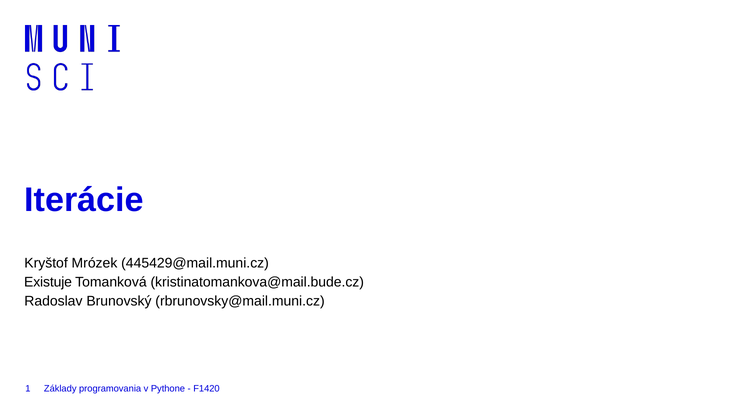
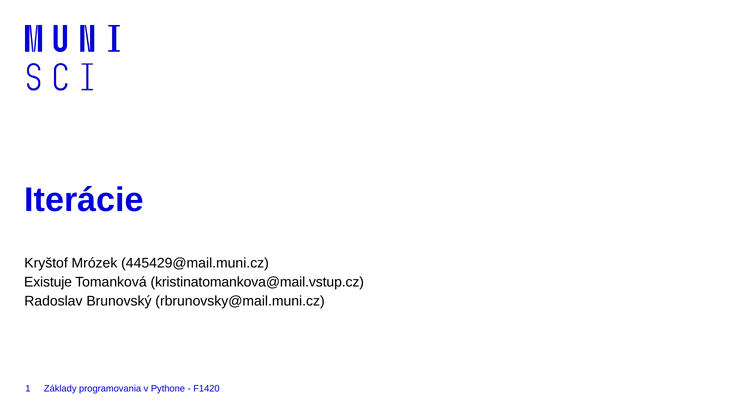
kristinatomankova@mail.bude.cz: kristinatomankova@mail.bude.cz -> kristinatomankova@mail.vstup.cz
